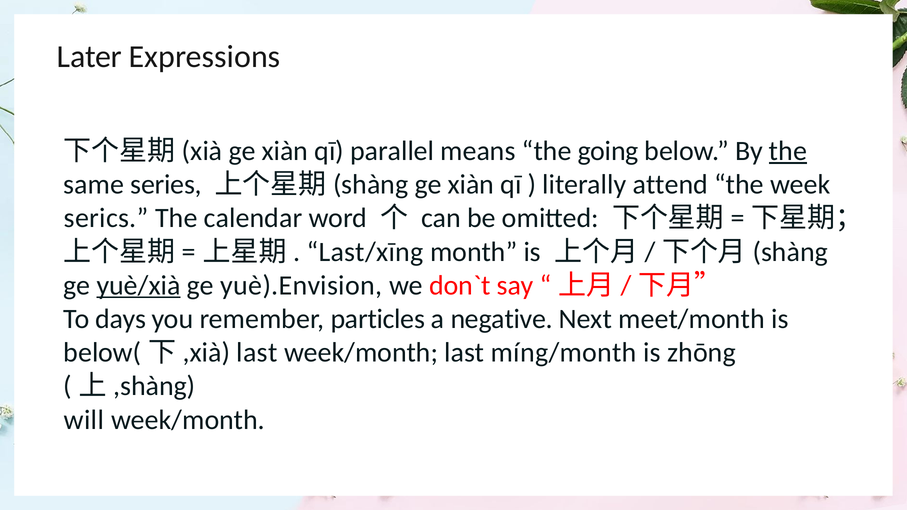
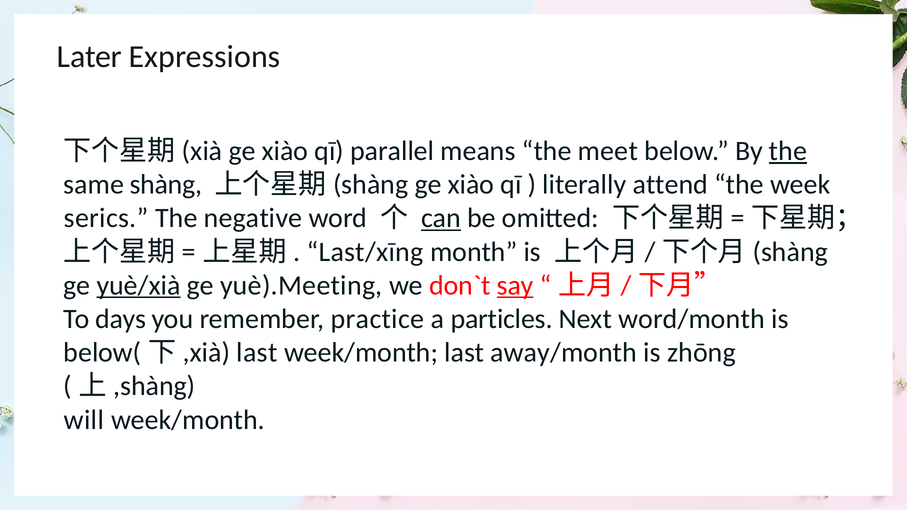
xiàn at (285, 151): xiàn -> xiào
going: going -> meet
series: series -> shàng
xiàn at (471, 185): xiàn -> xiào
calendar: calendar -> negative
can underline: none -> present
yuè).Envision: yuè).Envision -> yuè).Meeting
say underline: none -> present
particles: particles -> practice
negative: negative -> particles
meet/month: meet/month -> word/month
míng/month: míng/month -> away/month
